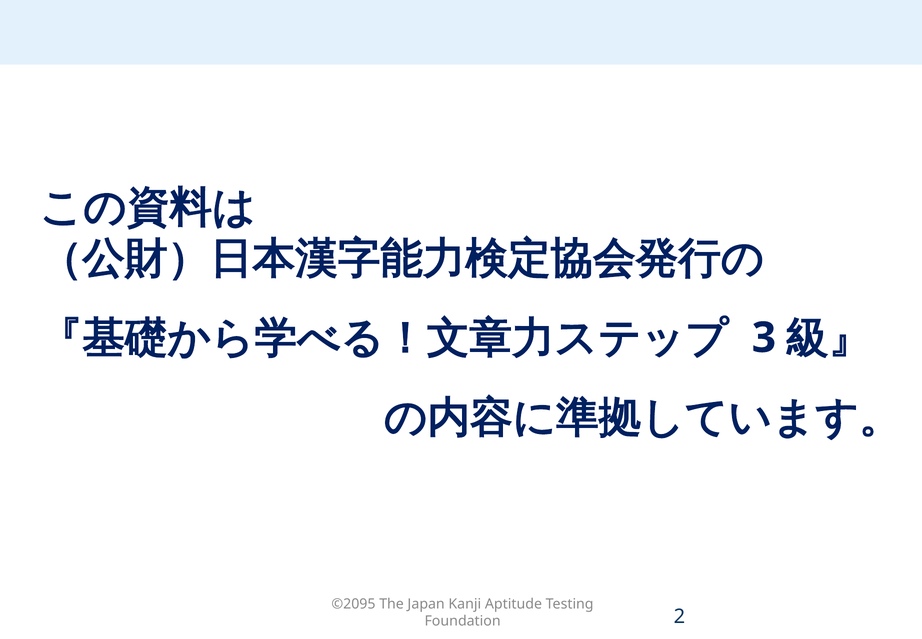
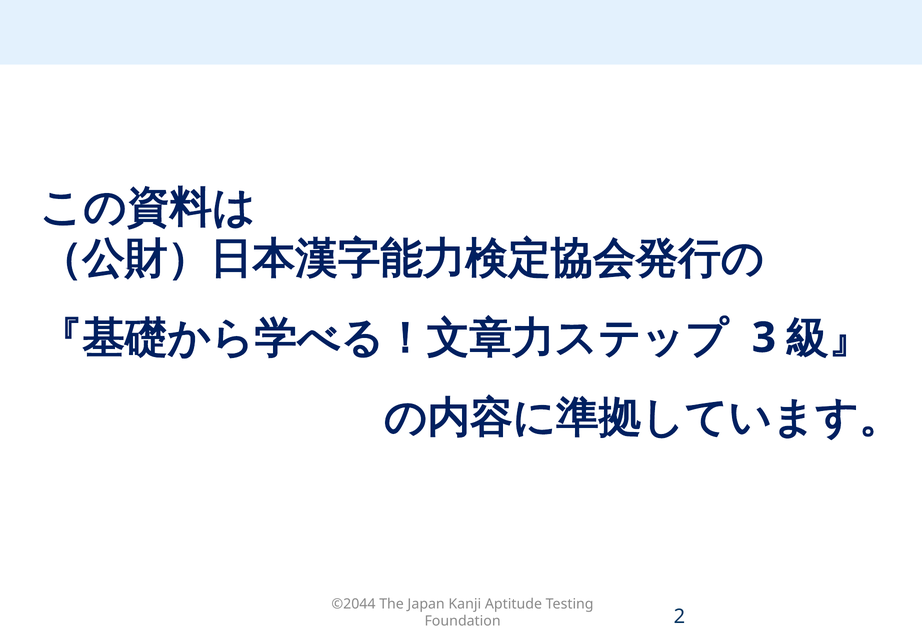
©2095: ©2095 -> ©2044
